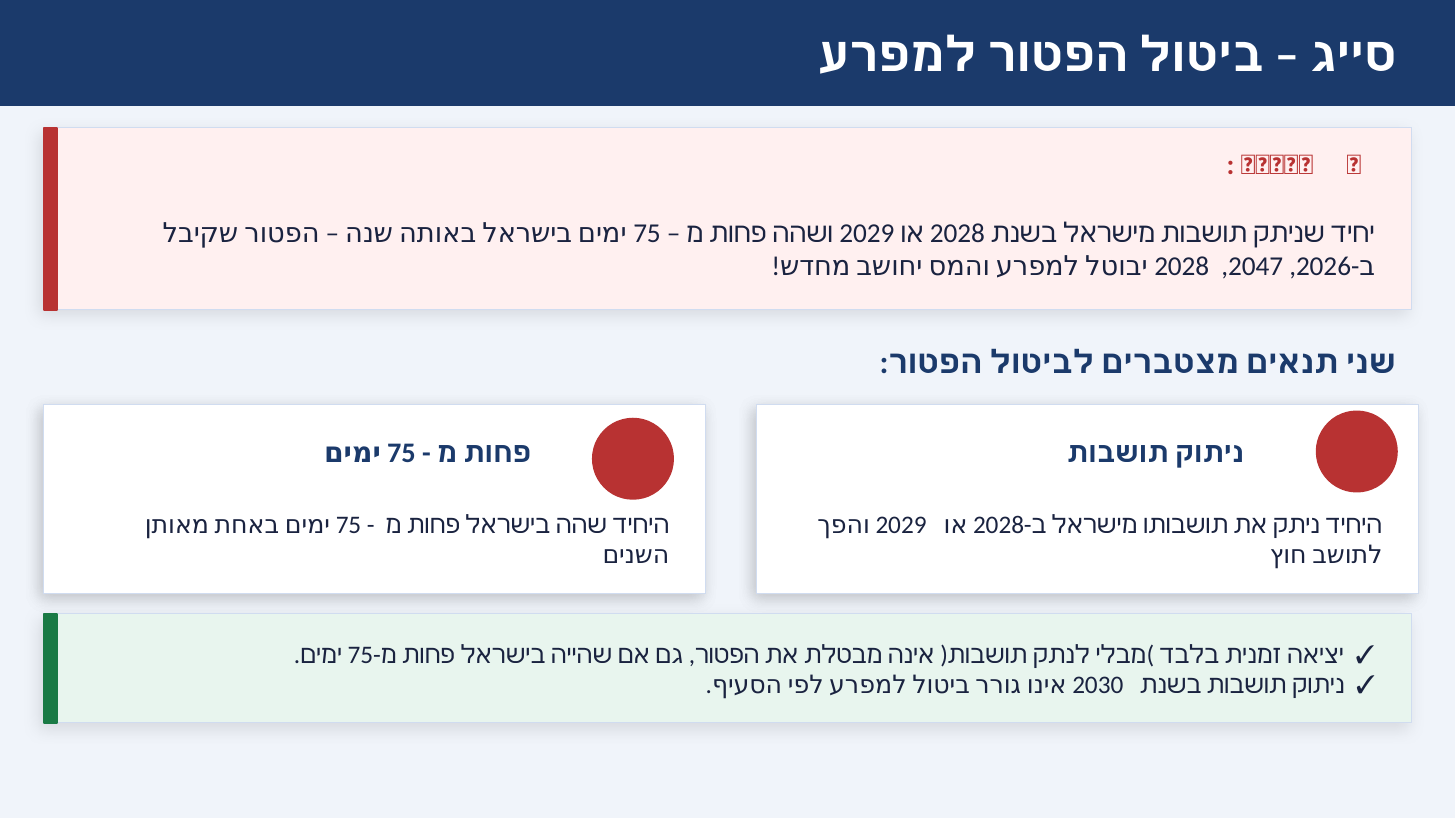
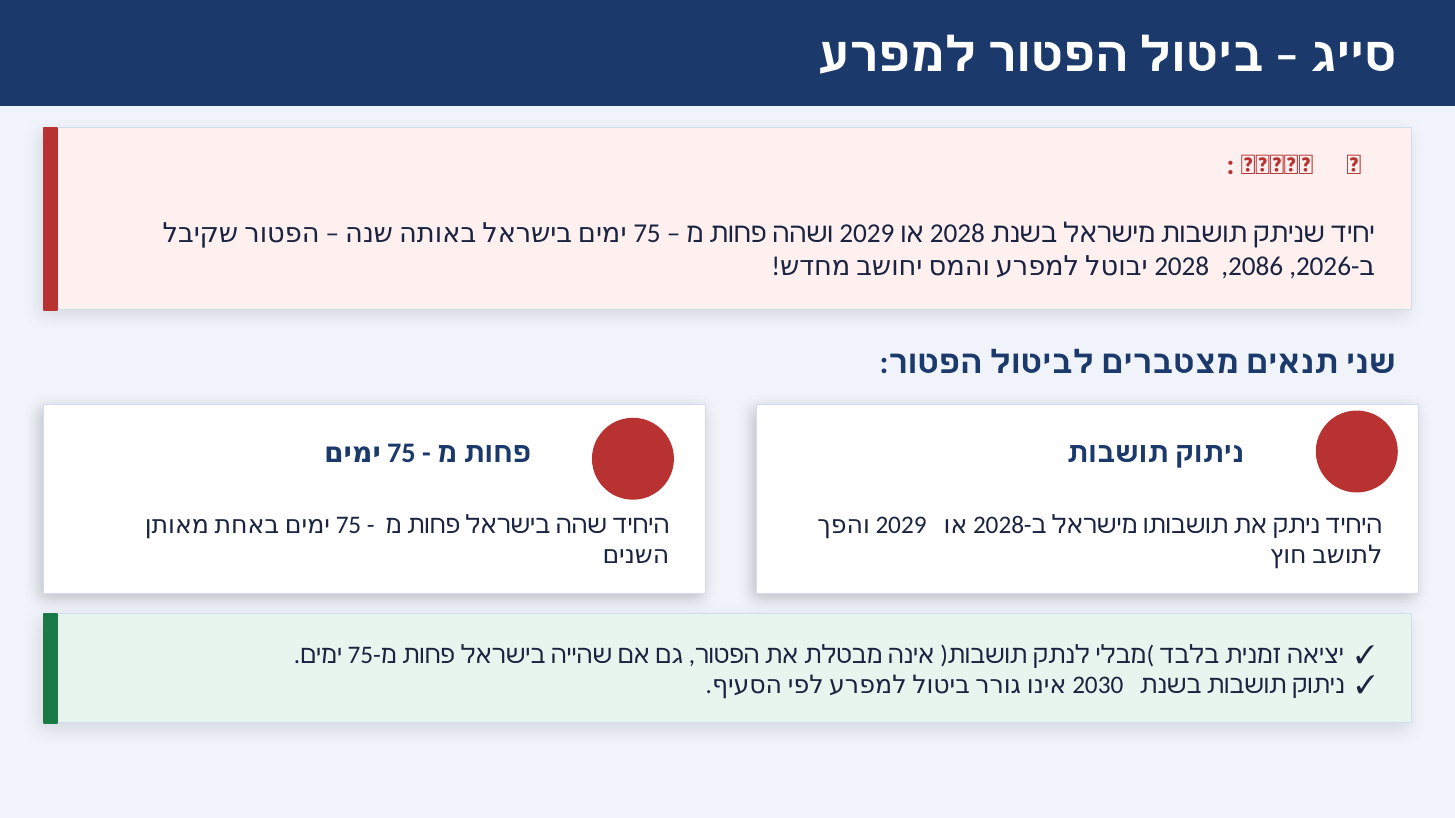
2047: 2047 -> 2086
